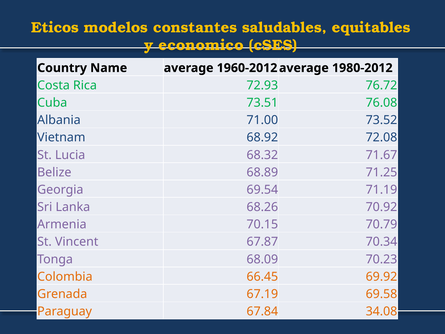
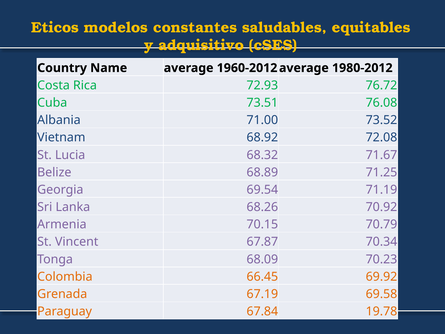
economico: economico -> adquisitivo
34.08: 34.08 -> 19.78
